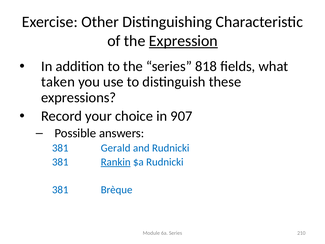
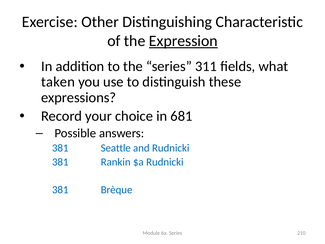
818: 818 -> 311
907: 907 -> 681
Gerald: Gerald -> Seattle
Rankin underline: present -> none
